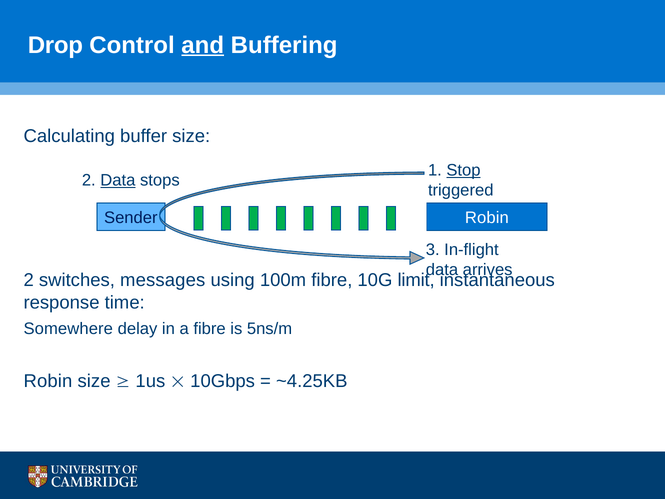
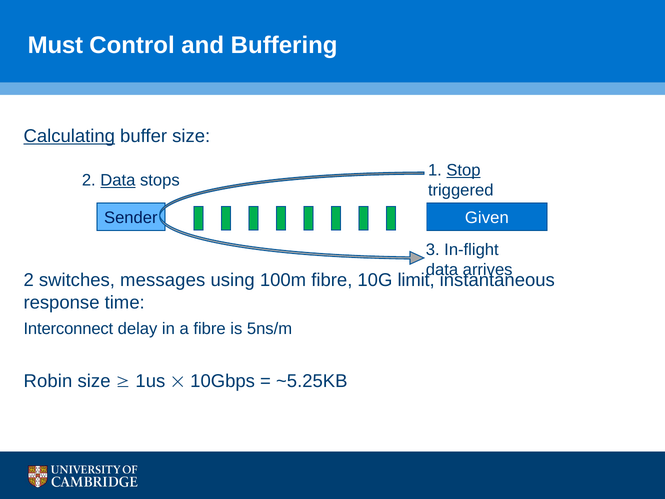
Drop: Drop -> Must
and underline: present -> none
Calculating underline: none -> present
Robin at (487, 218): Robin -> Given
Somewhere: Somewhere -> Interconnect
~4.25KB: ~4.25KB -> ~5.25KB
